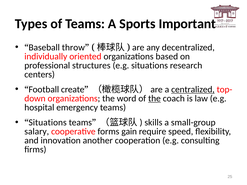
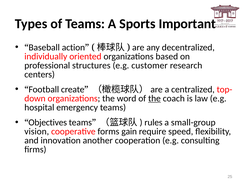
throw: throw -> action
e.g situations: situations -> customer
centralized underline: present -> none
Situations at (48, 123): Situations -> Objectives
skills: skills -> rules
salary: salary -> vision
